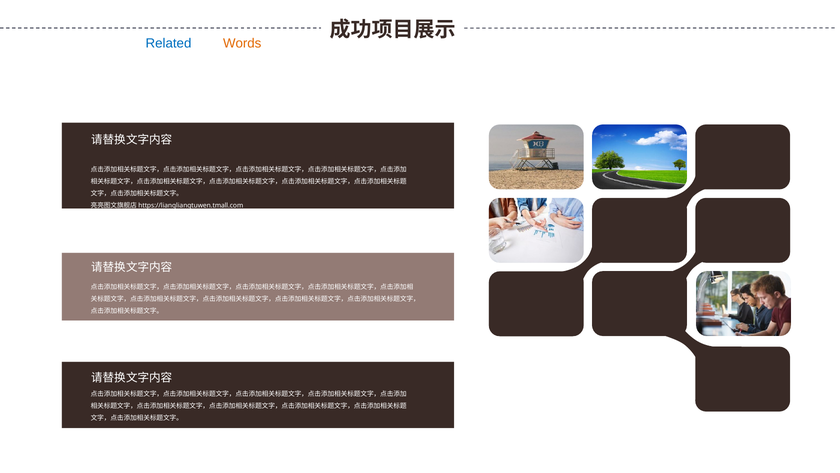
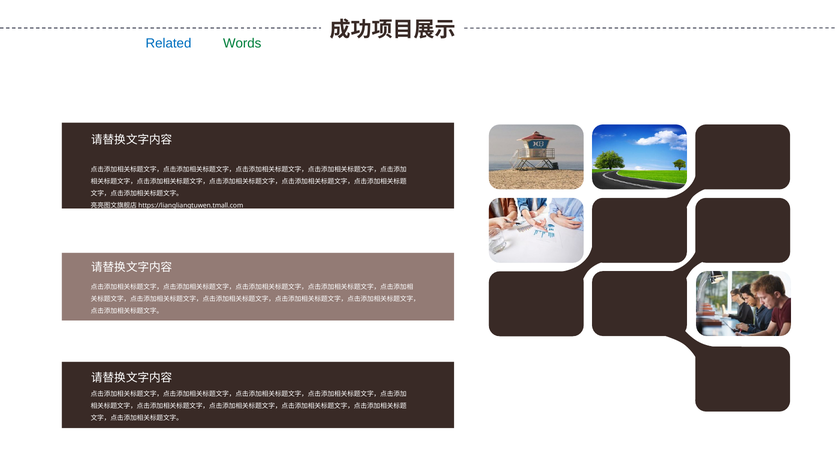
Words colour: orange -> green
